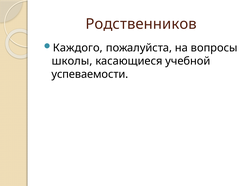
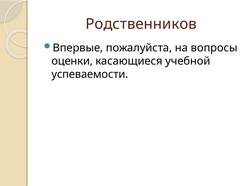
Каждого: Каждого -> Впервые
школы: школы -> оценки
